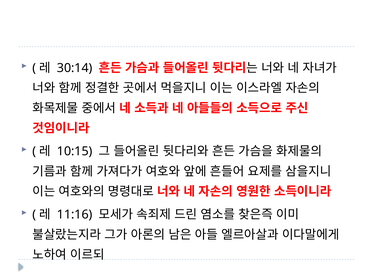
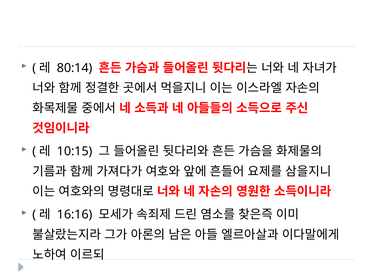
30:14: 30:14 -> 80:14
11:16: 11:16 -> 16:16
